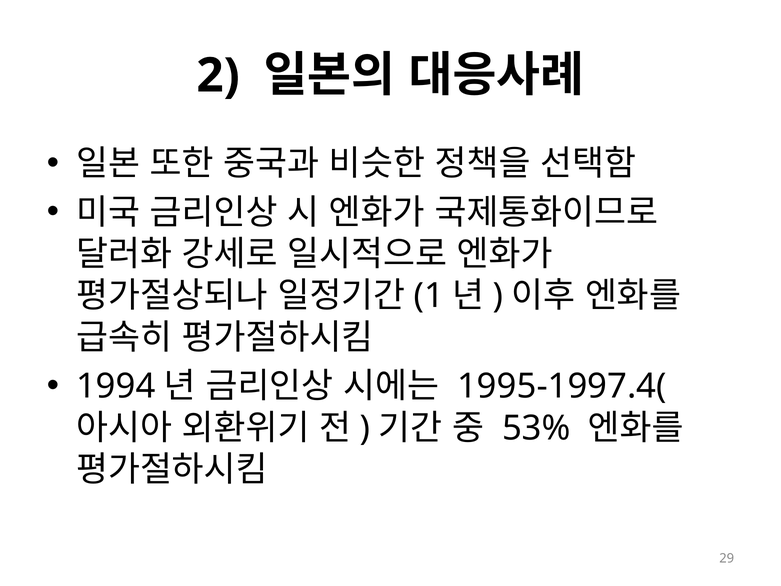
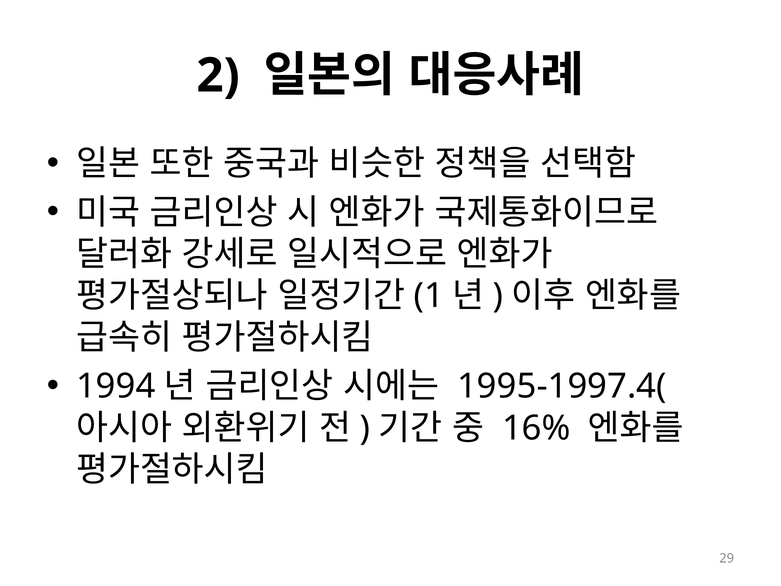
53%: 53% -> 16%
